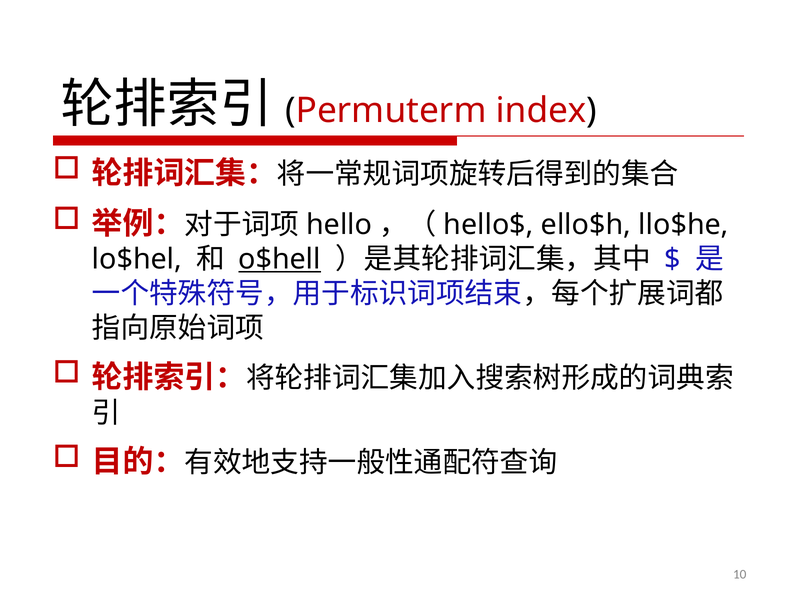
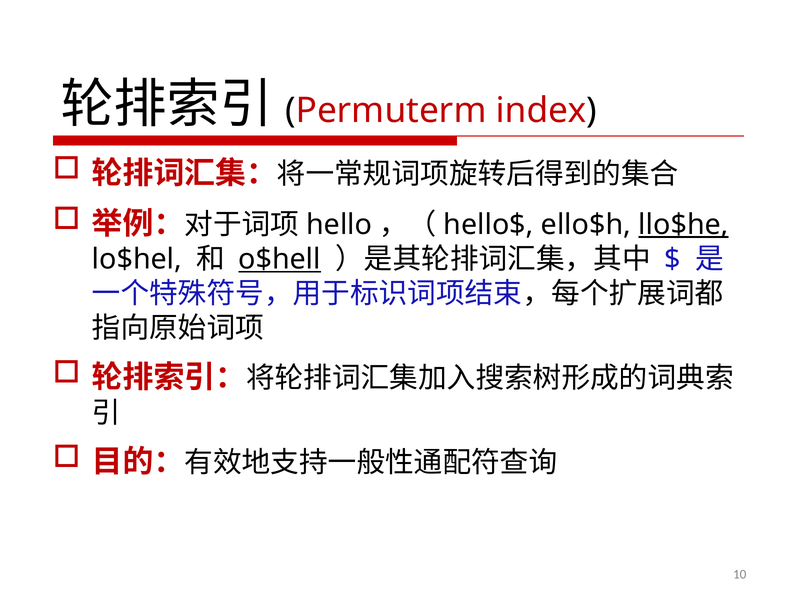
llo$he underline: none -> present
